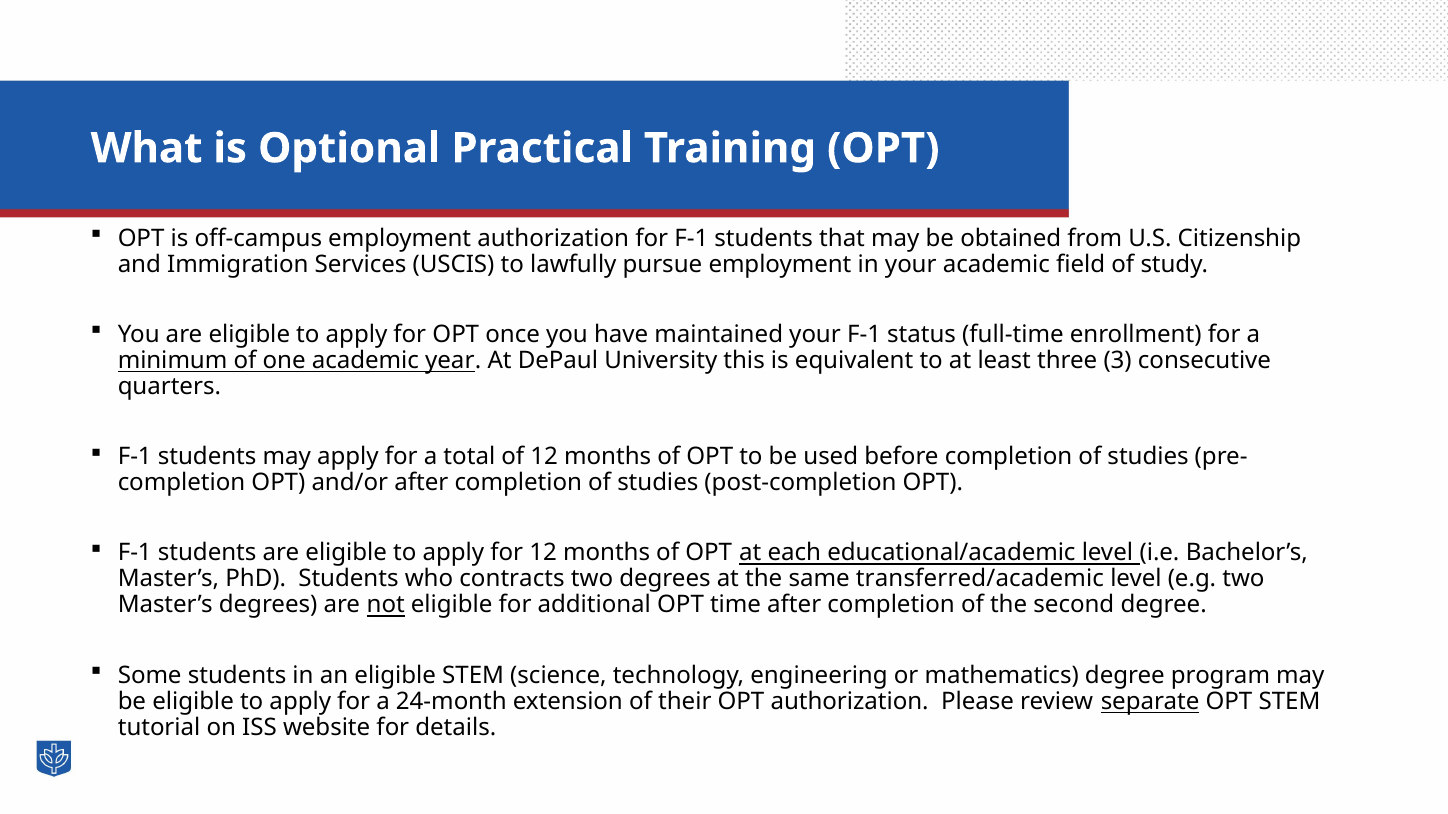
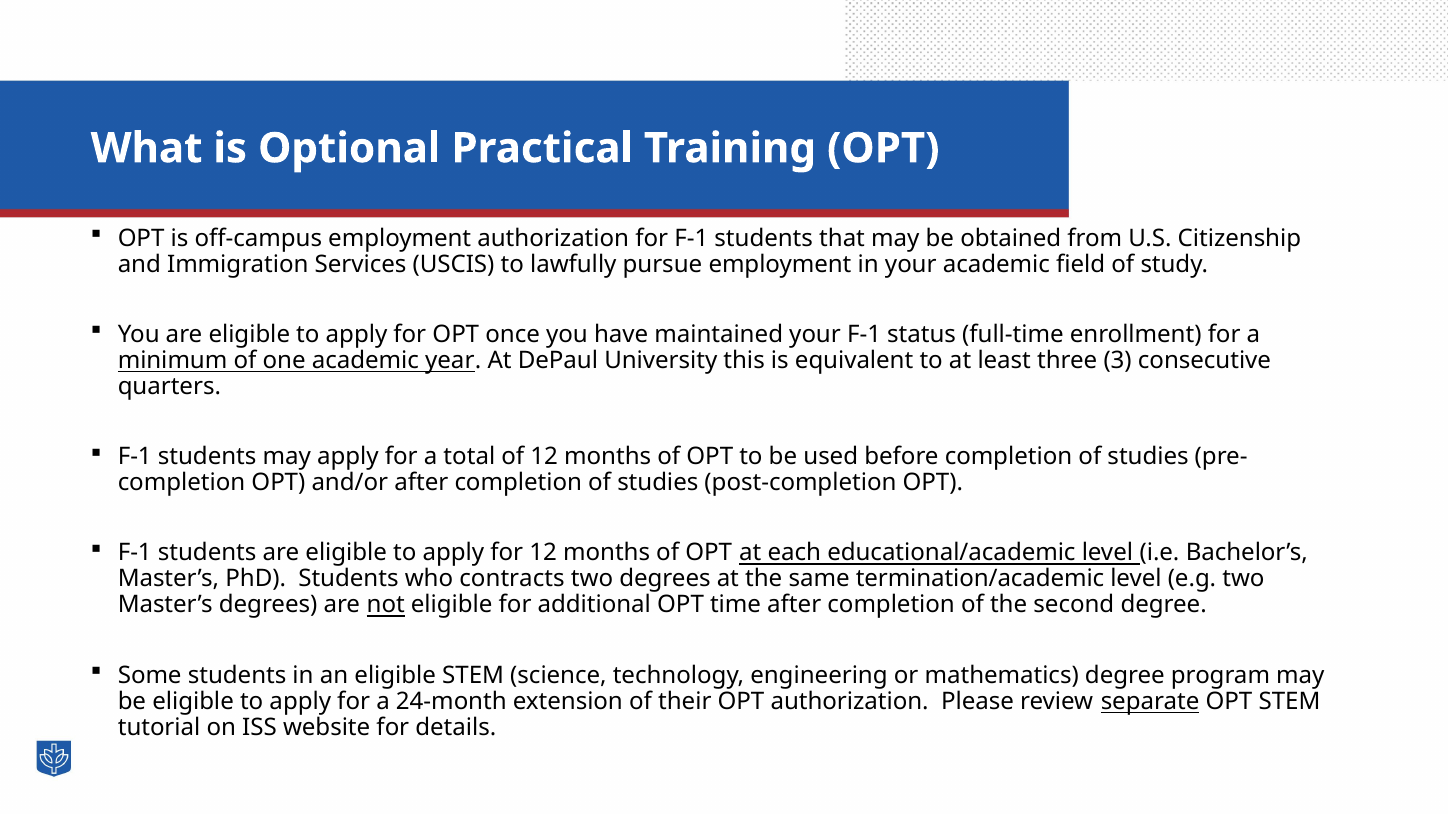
transferred/academic: transferred/academic -> termination/academic
